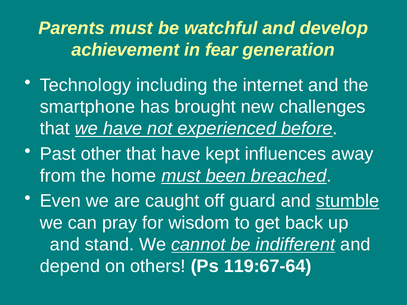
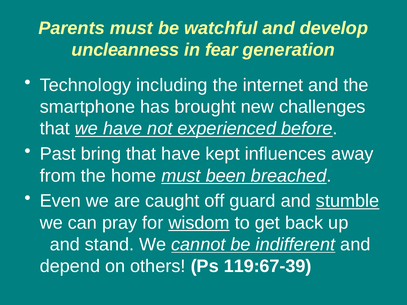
achievement: achievement -> uncleanness
other: other -> bring
wisdom underline: none -> present
119:67-64: 119:67-64 -> 119:67-39
